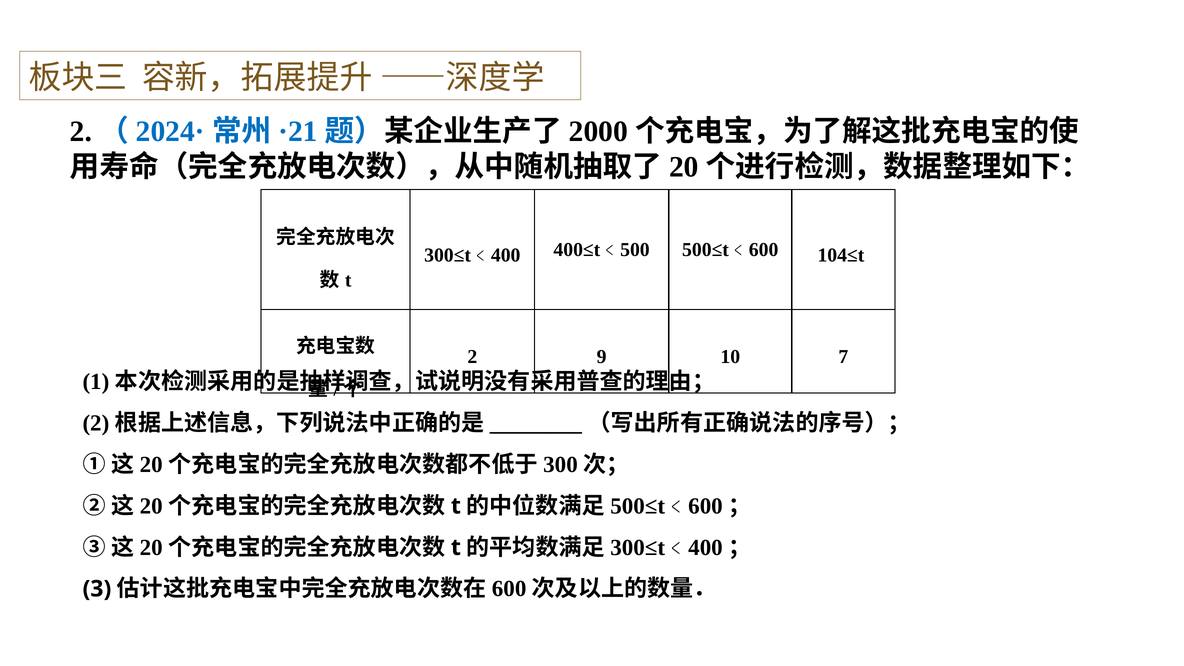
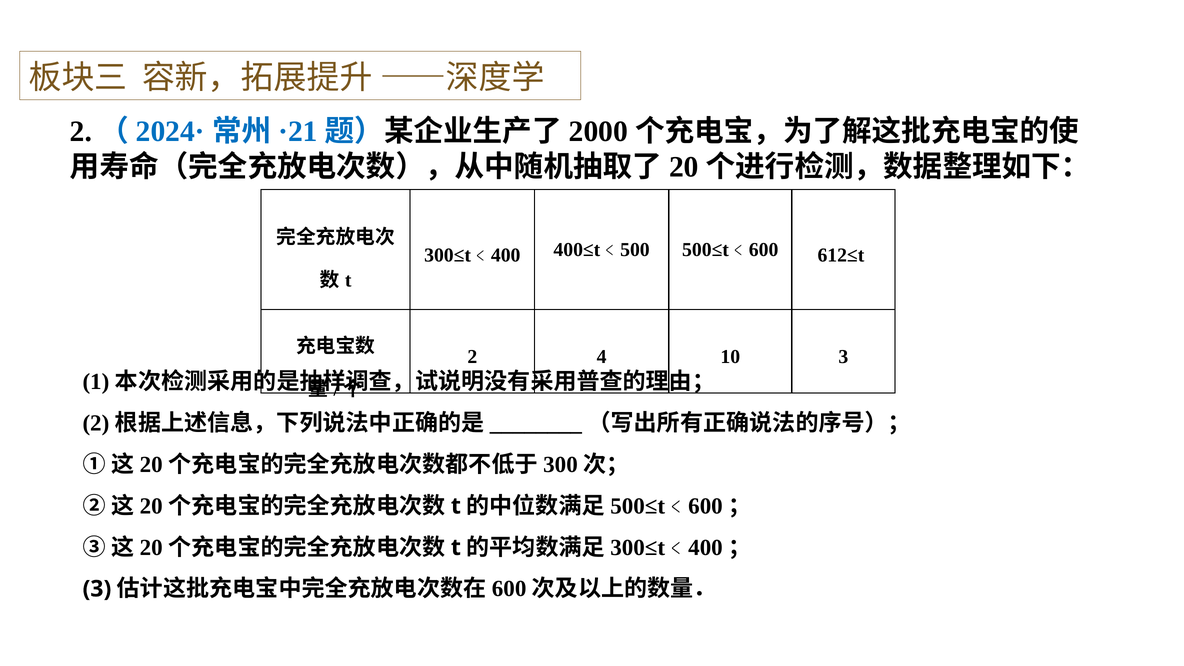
104≤t: 104≤t -> 612≤t
9: 9 -> 4
10 7: 7 -> 3
